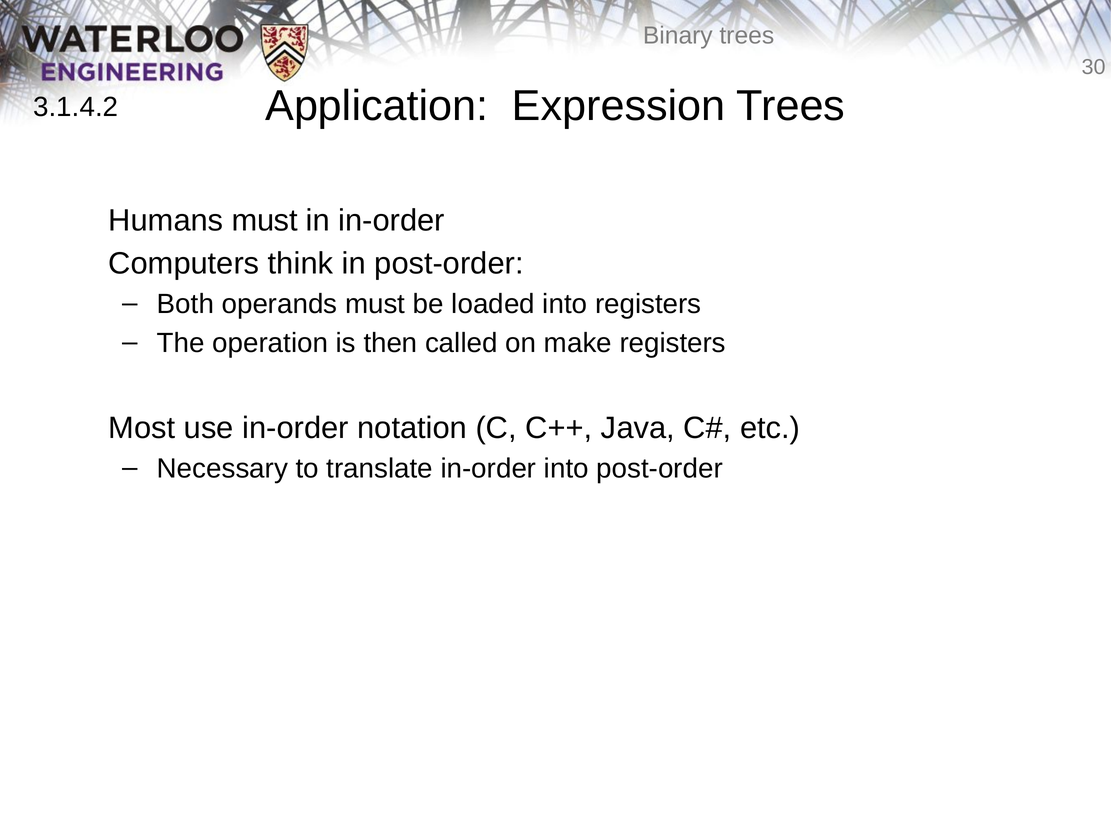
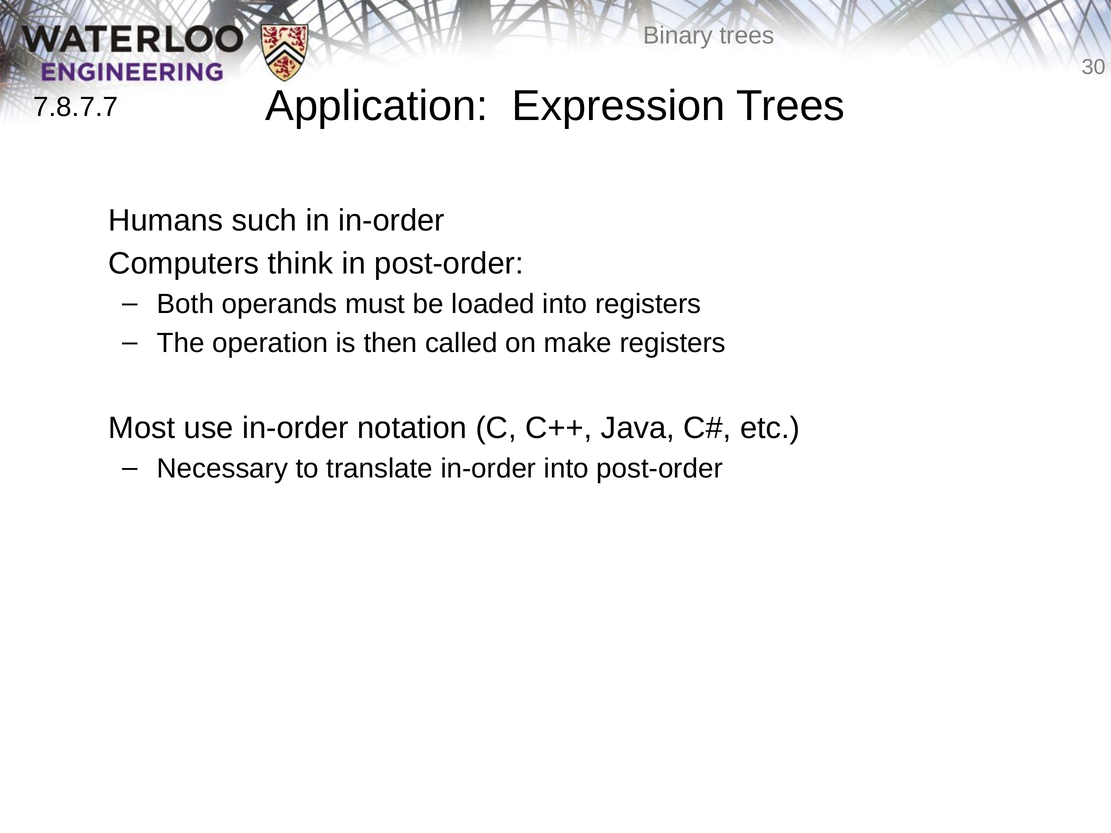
3.1.4.2: 3.1.4.2 -> 7.8.7.7
Humans must: must -> such
